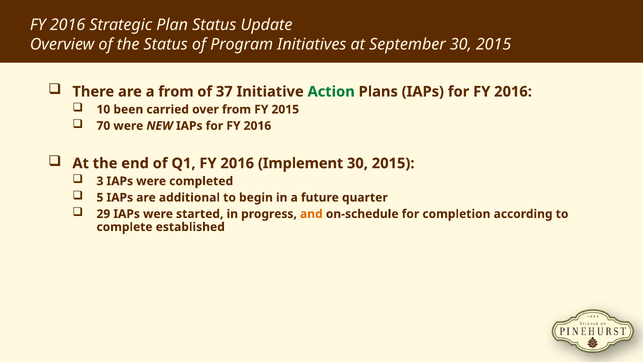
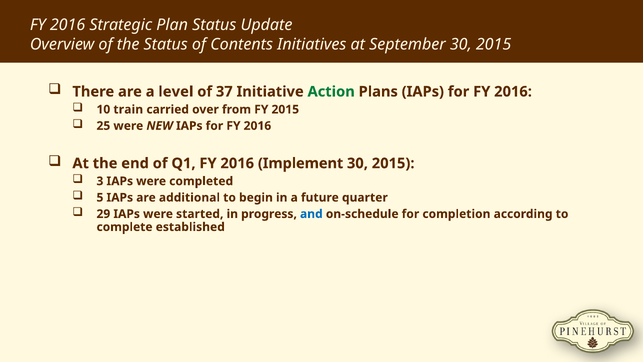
Program: Program -> Contents
a from: from -> level
been: been -> train
70: 70 -> 25
and colour: orange -> blue
